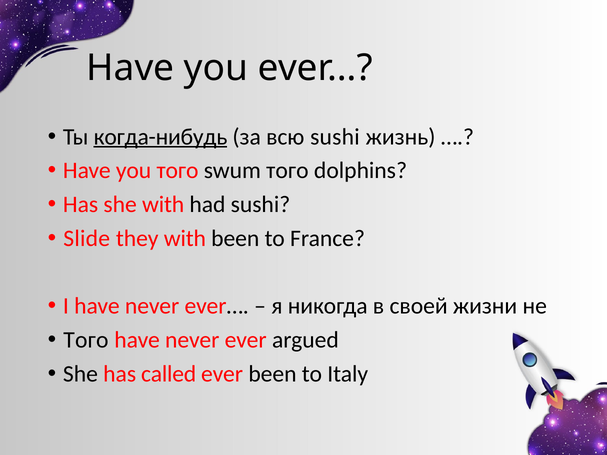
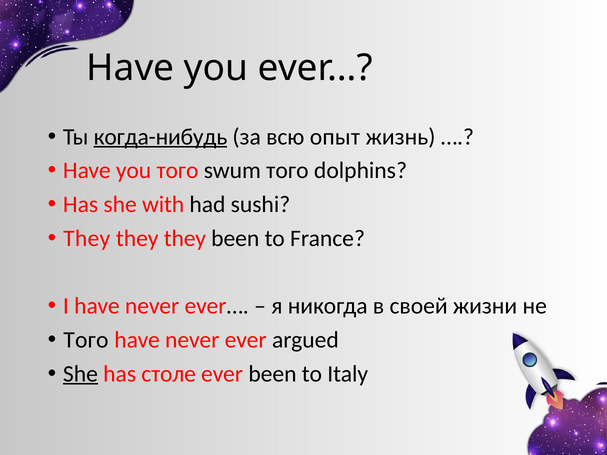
всю sushi: sushi -> опыт
Slide at (87, 238): Slide -> They
with at (185, 238): with -> they
She at (80, 374) underline: none -> present
called: called -> столе
